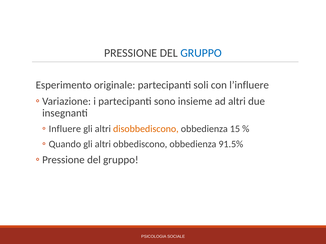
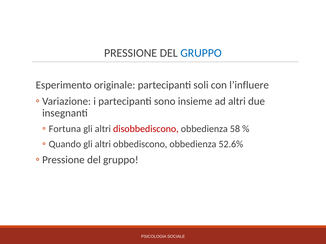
Influere: Influere -> Fortuna
disobbediscono colour: orange -> red
15: 15 -> 58
91.5%: 91.5% -> 52.6%
